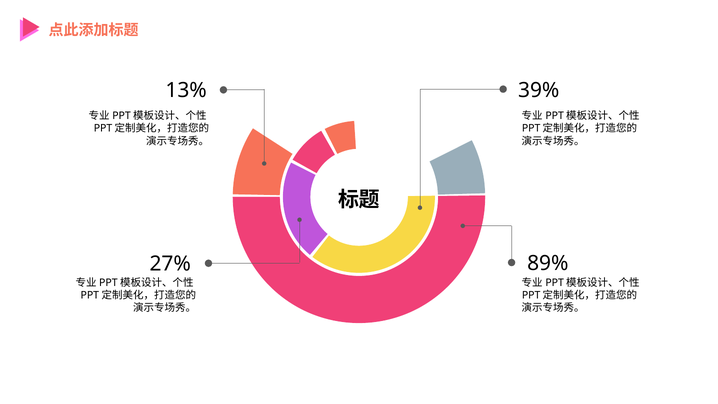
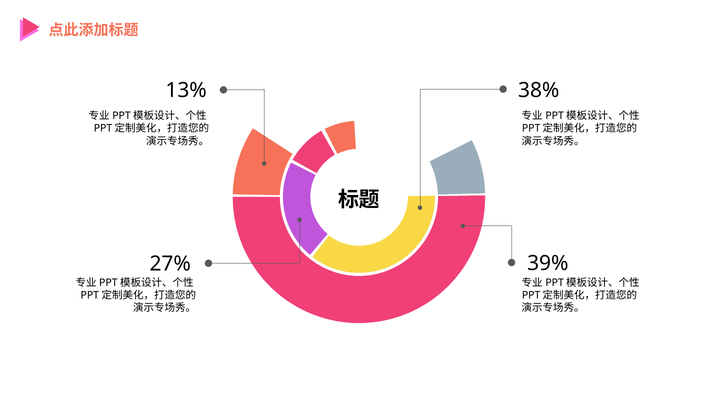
39%: 39% -> 38%
89%: 89% -> 39%
